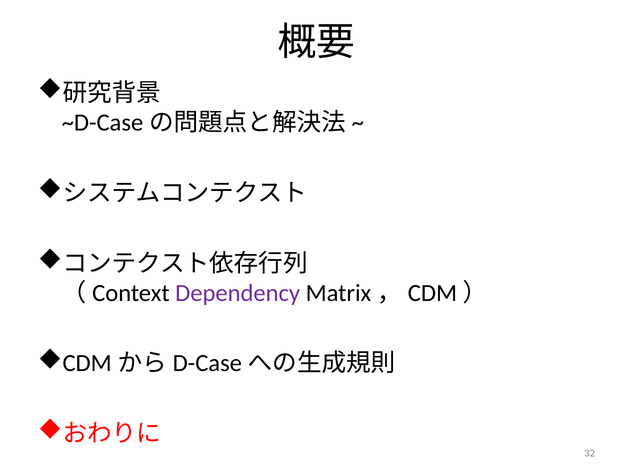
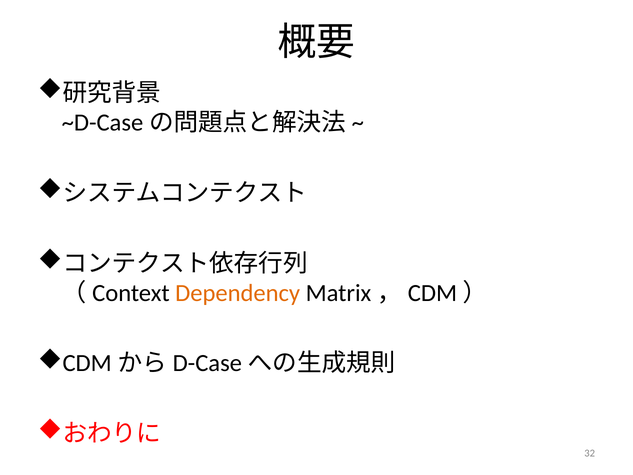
Dependency colour: purple -> orange
